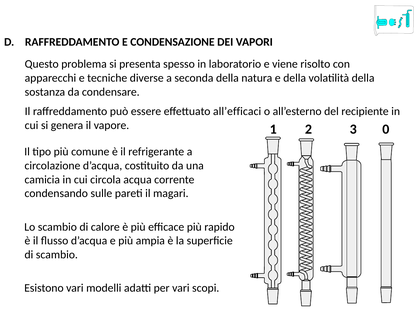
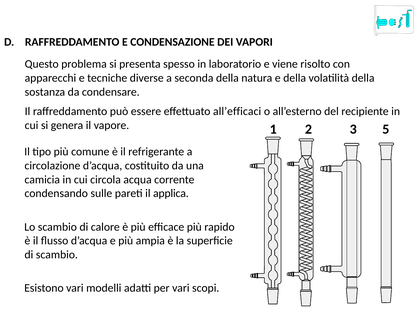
0: 0 -> 5
magari: magari -> applica
